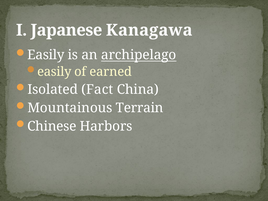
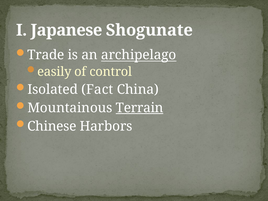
Kanagawa: Kanagawa -> Shogunate
Easily at (46, 55): Easily -> Trade
earned: earned -> control
Terrain underline: none -> present
